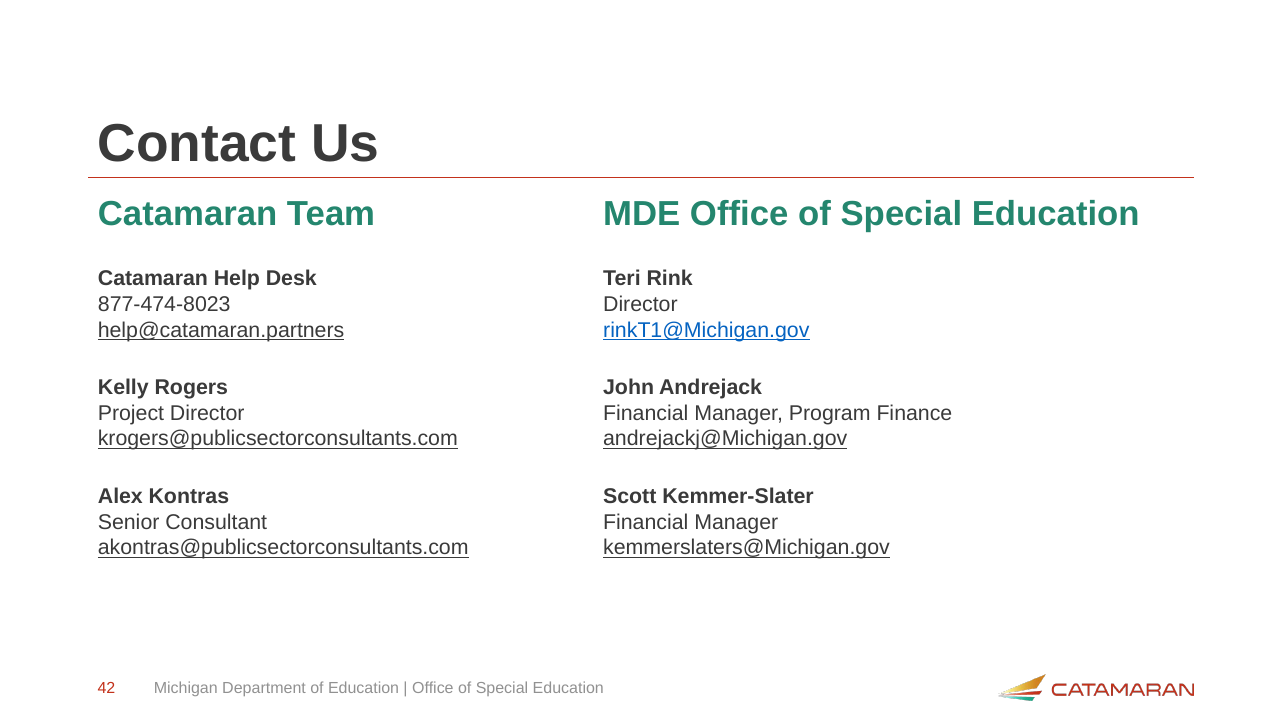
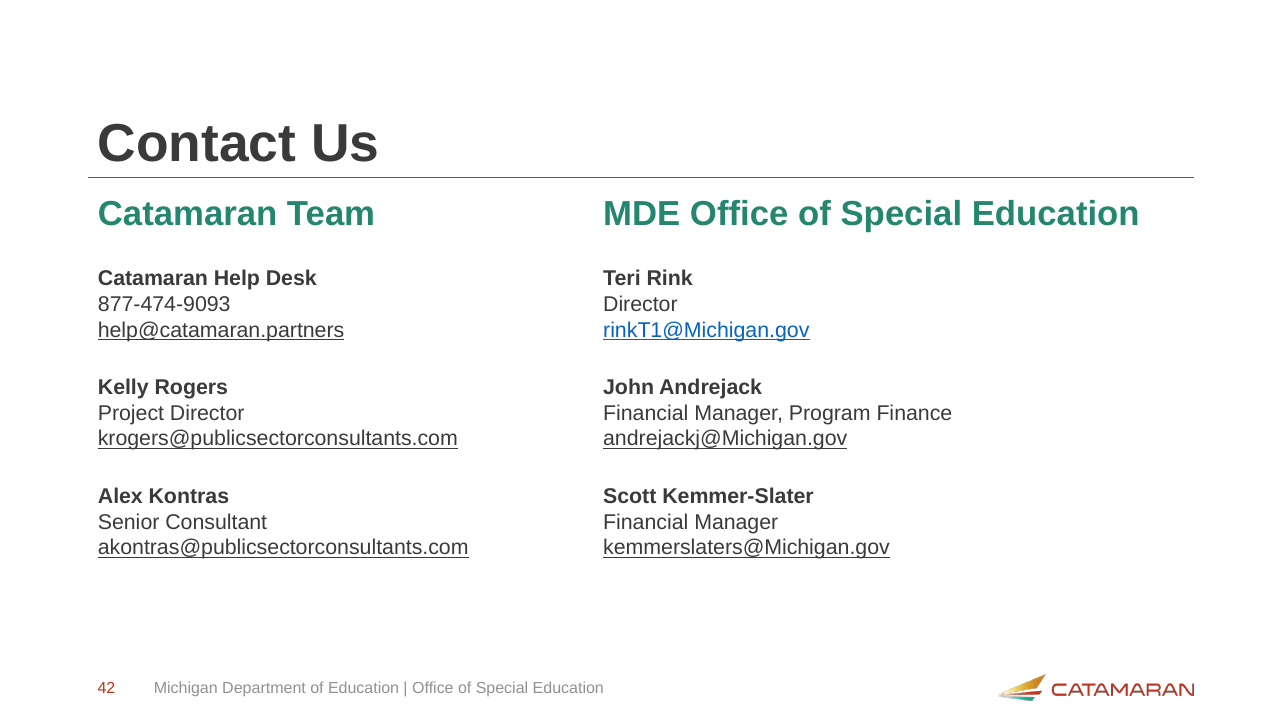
877-474-8023: 877-474-8023 -> 877-474-9093
